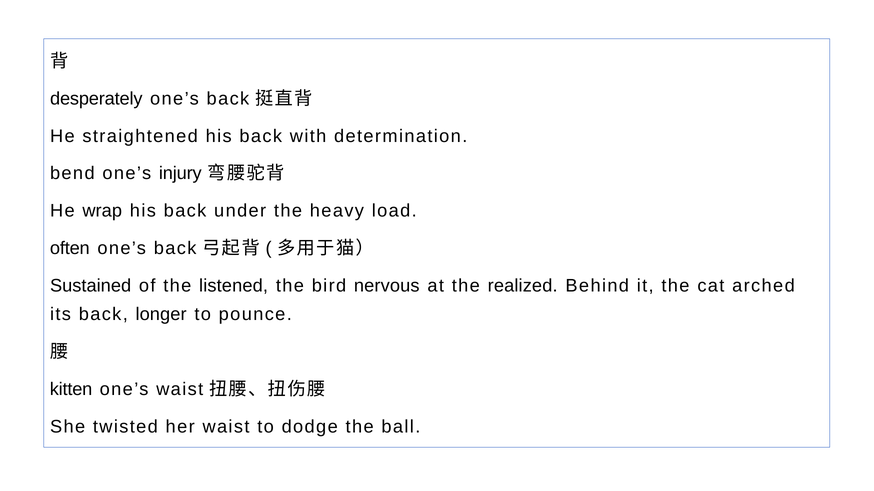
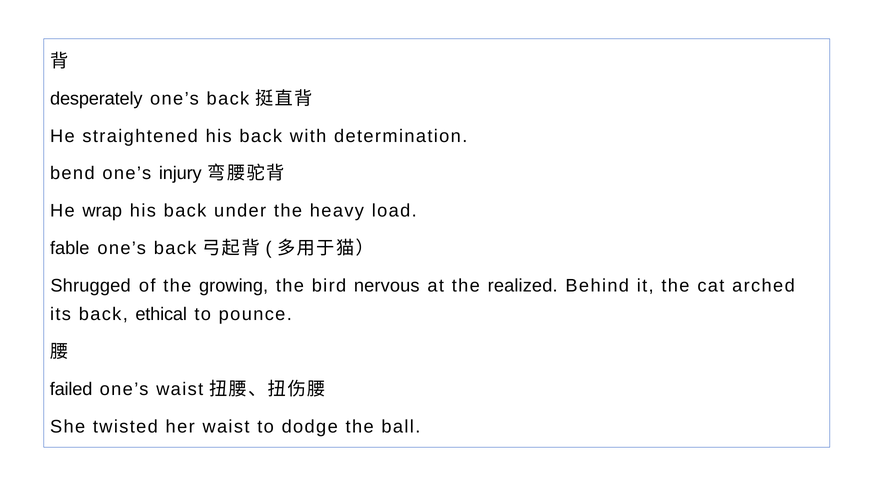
often: often -> fable
Sustained: Sustained -> Shrugged
listened: listened -> growing
longer: longer -> ethical
kitten: kitten -> failed
